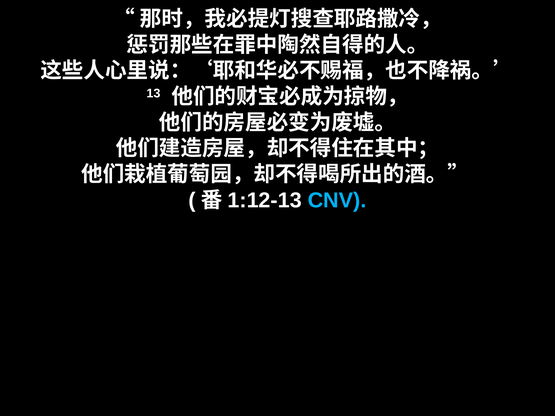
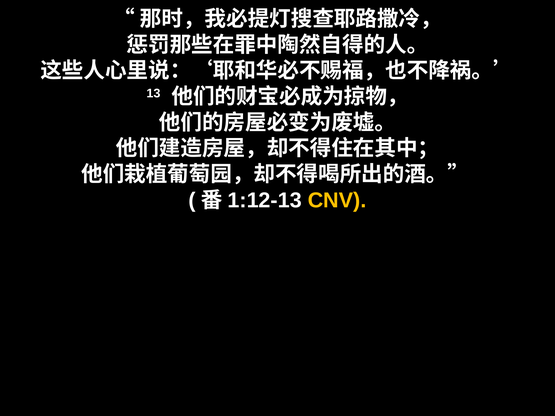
CNV colour: light blue -> yellow
